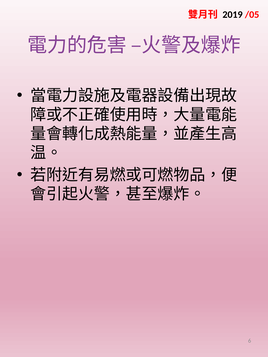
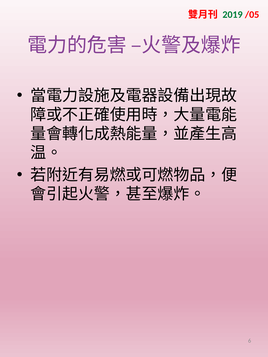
2019 colour: black -> green
